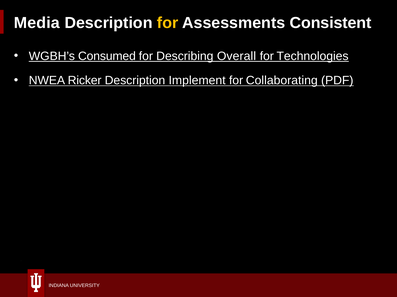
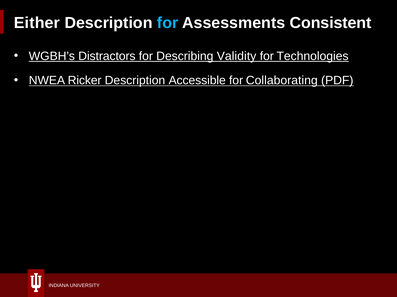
Media: Media -> Either
for at (168, 23) colour: yellow -> light blue
Consumed: Consumed -> Distractors
Overall: Overall -> Validity
Implement: Implement -> Accessible
